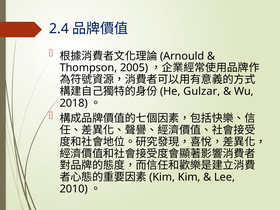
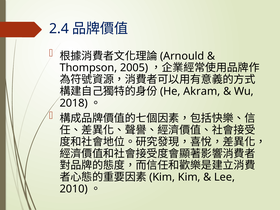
Gulzar: Gulzar -> Akram
